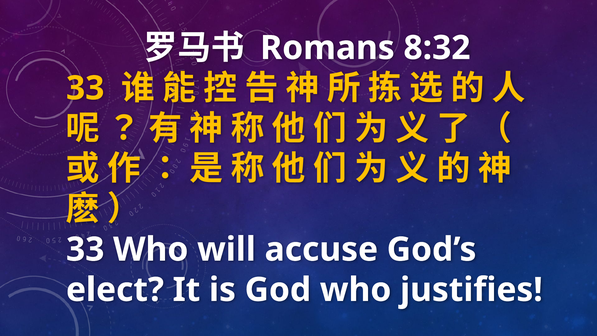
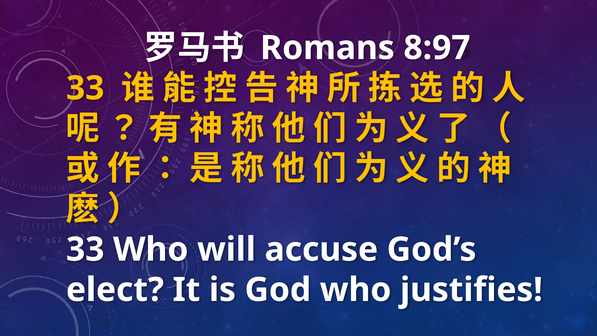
8:32: 8:32 -> 8:97
